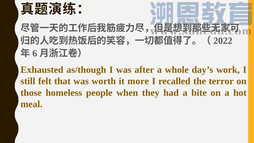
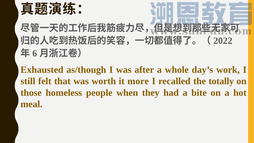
terror: terror -> totally
